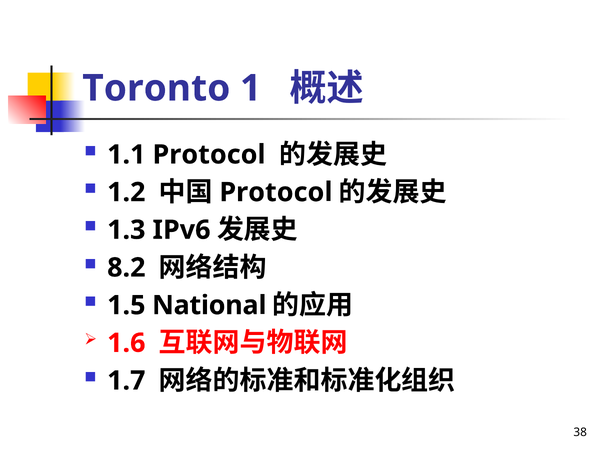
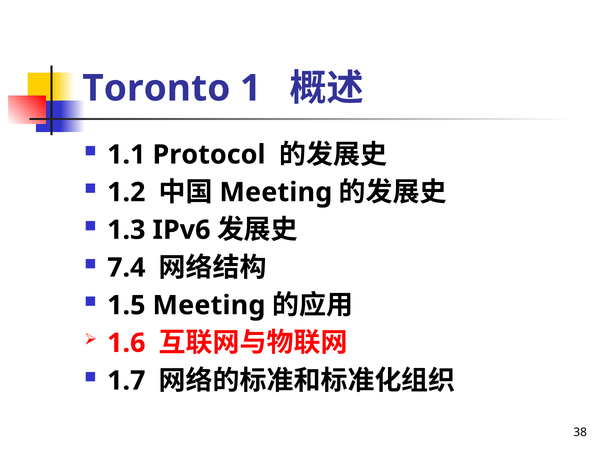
Protocol at (276, 193): Protocol -> Meeting
8.2: 8.2 -> 7.4
1.5 National: National -> Meeting
